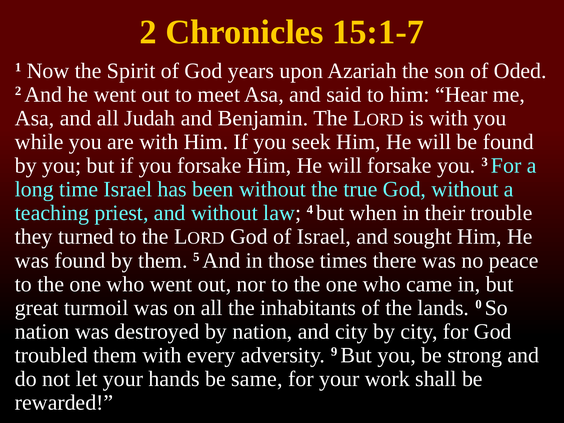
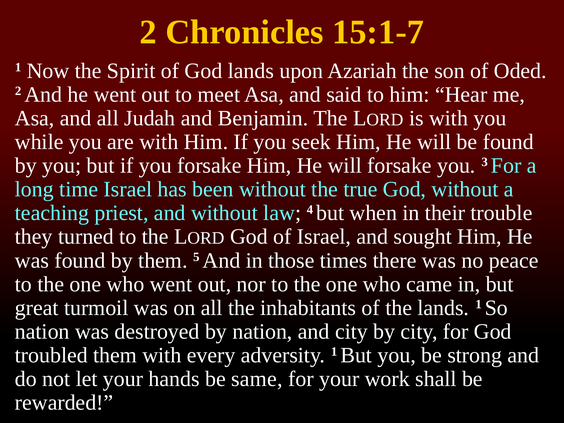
God years: years -> lands
lands 0: 0 -> 1
adversity 9: 9 -> 1
